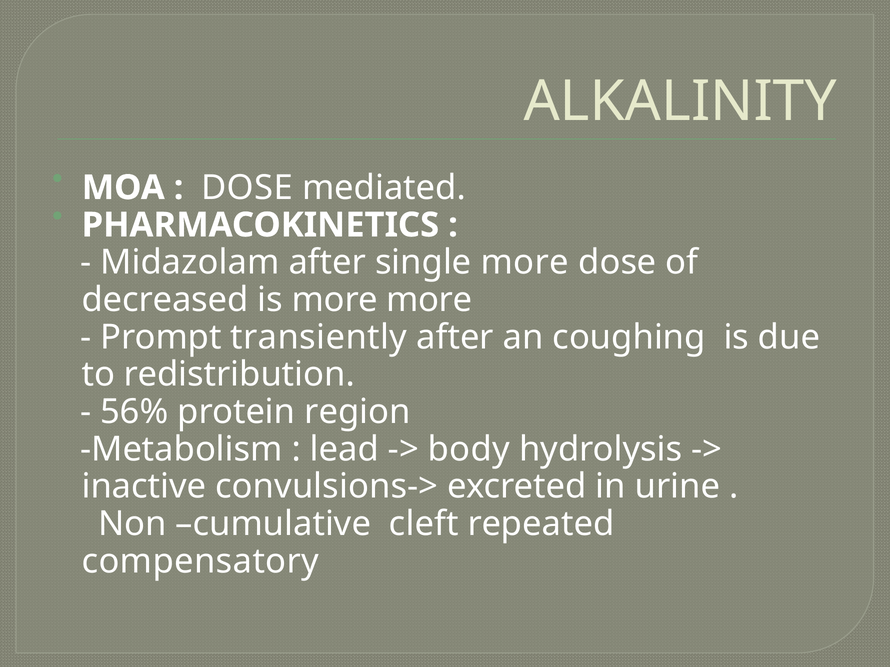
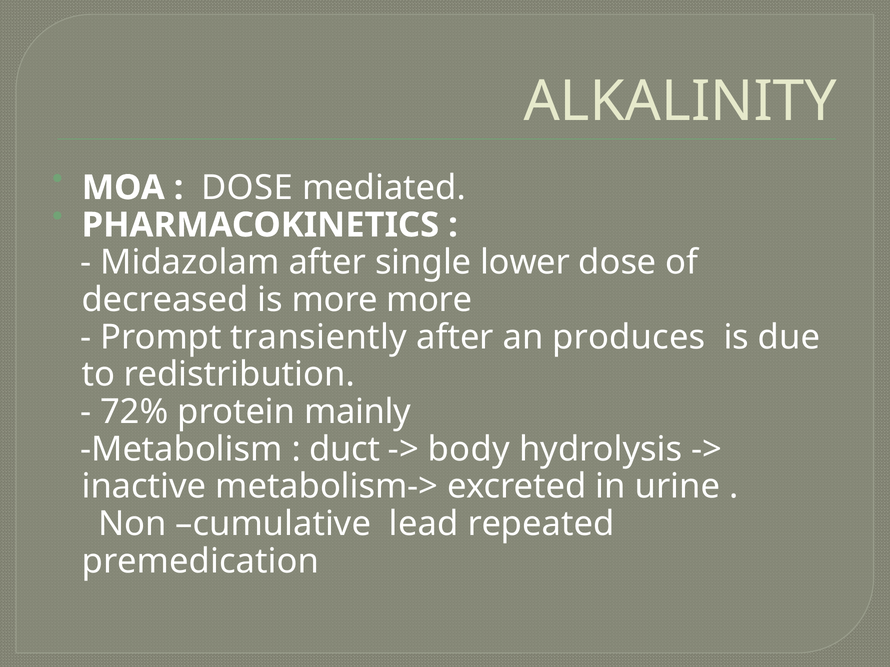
single more: more -> lower
coughing: coughing -> produces
56%: 56% -> 72%
region: region -> mainly
lead: lead -> duct
convulsions->: convulsions-> -> metabolism->
cleft: cleft -> lead
compensatory: compensatory -> premedication
